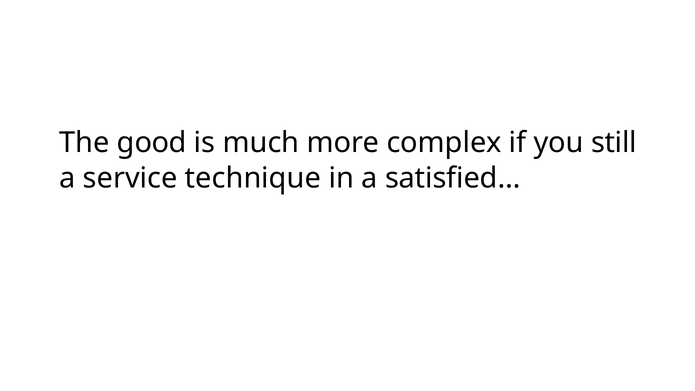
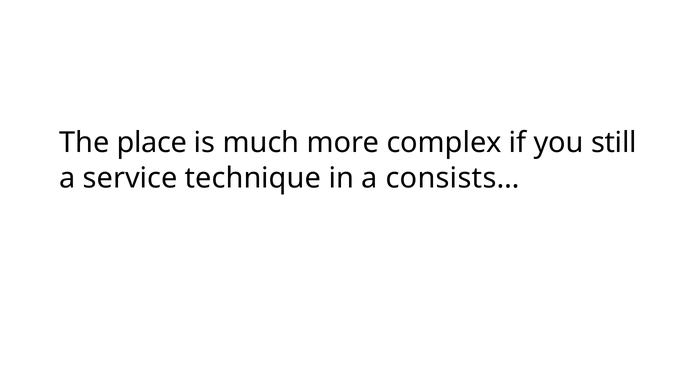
good: good -> place
satisfied…: satisfied… -> consists…
